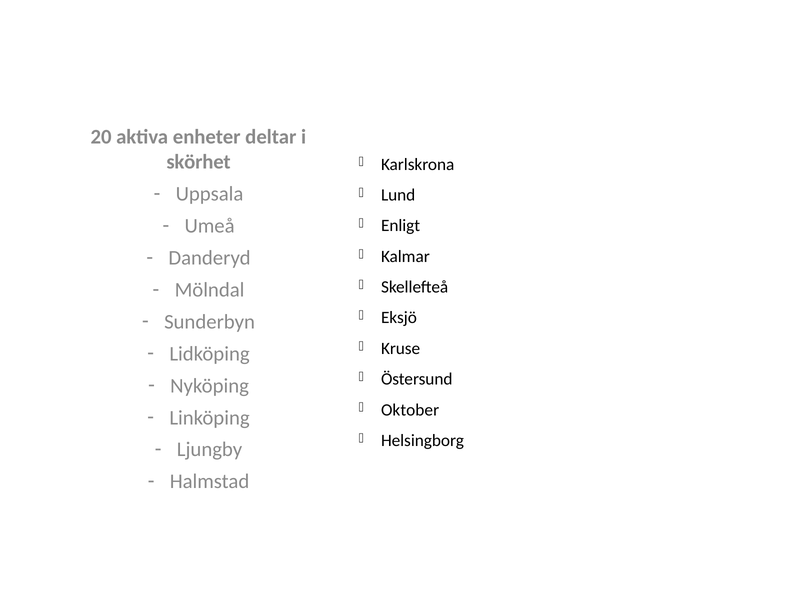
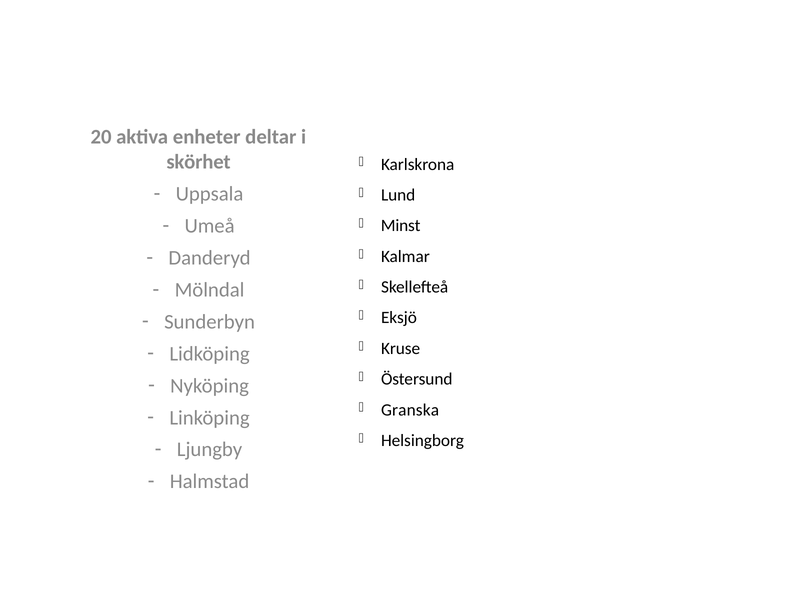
Enligt: Enligt -> Minst
Oktober: Oktober -> Granska
